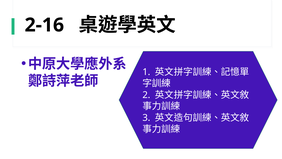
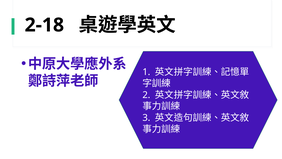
2-16: 2-16 -> 2-18
